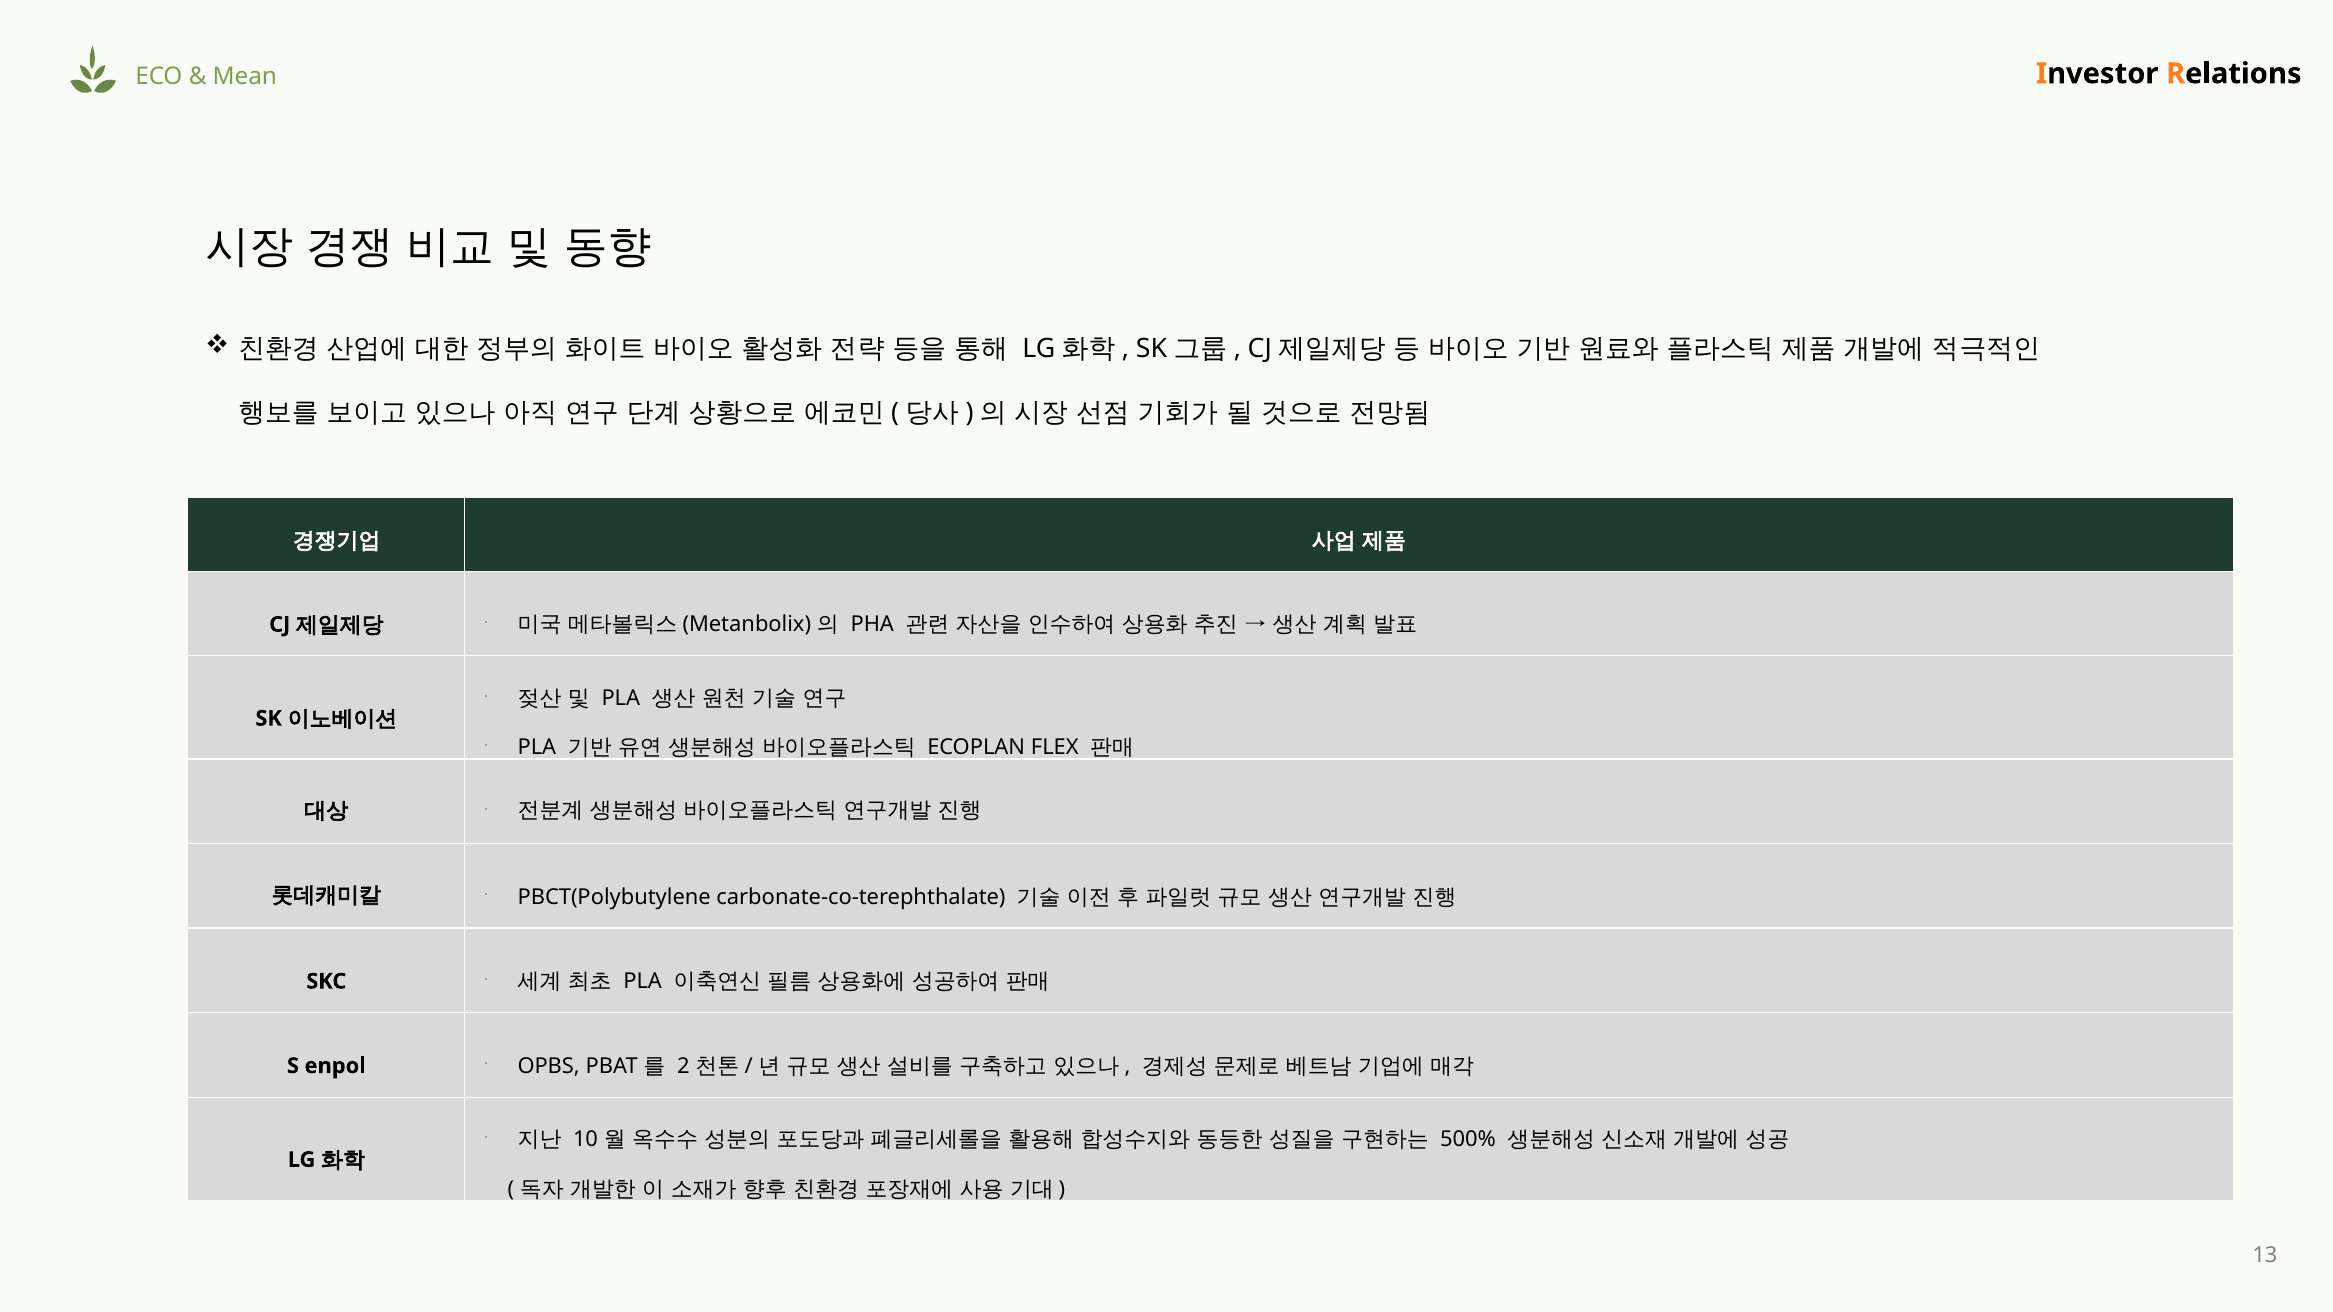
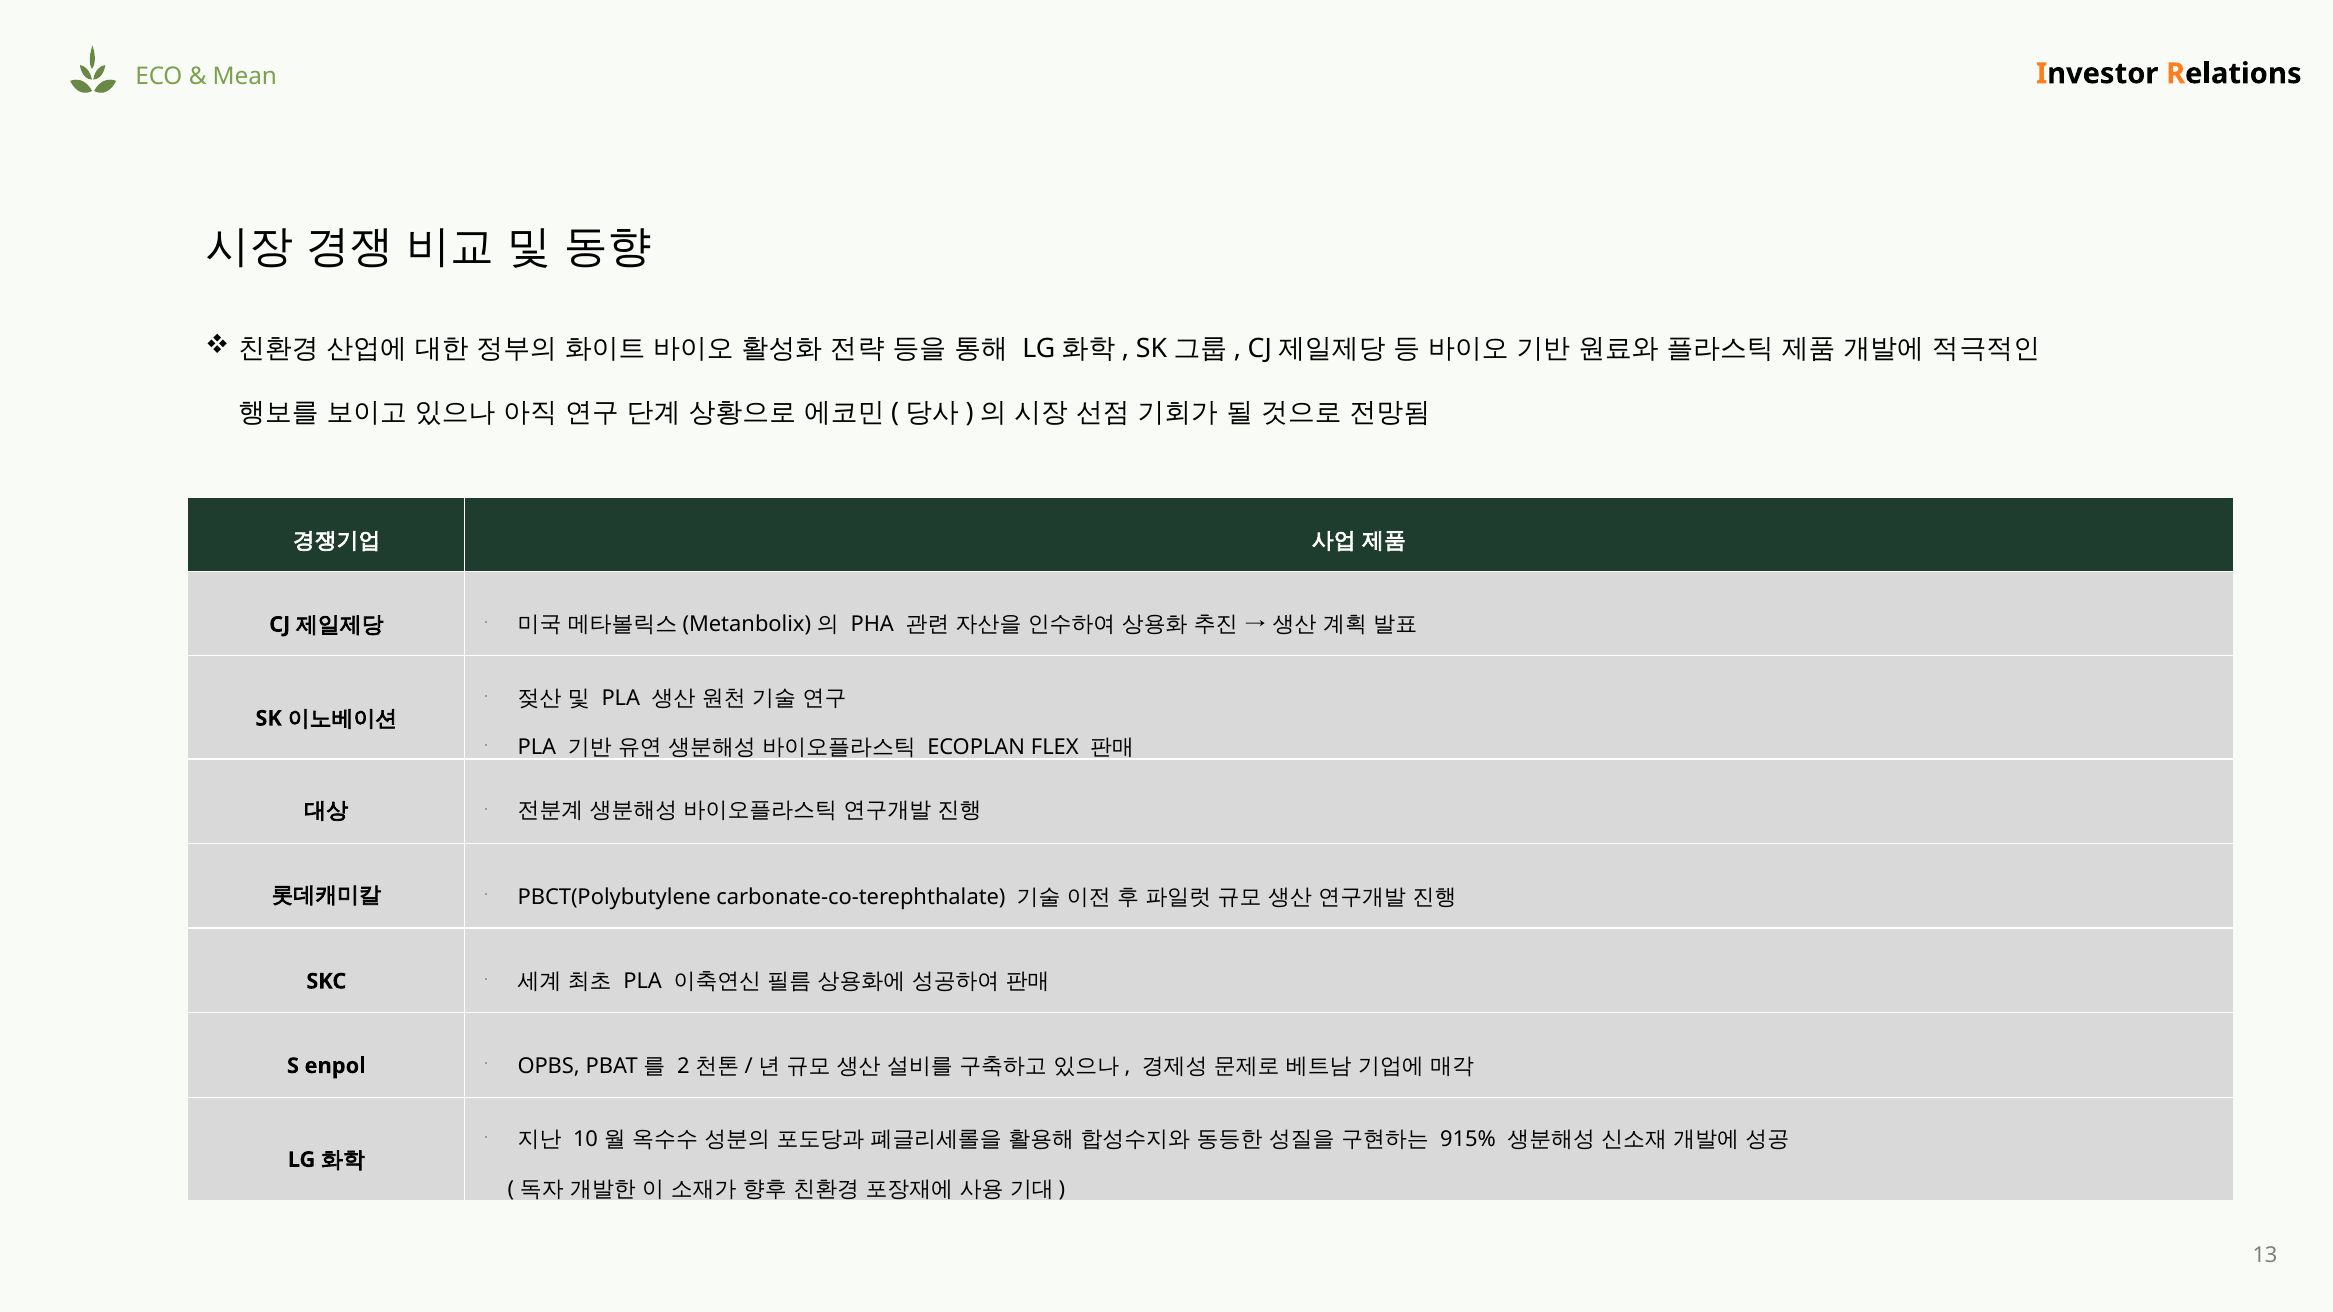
500%: 500% -> 915%
